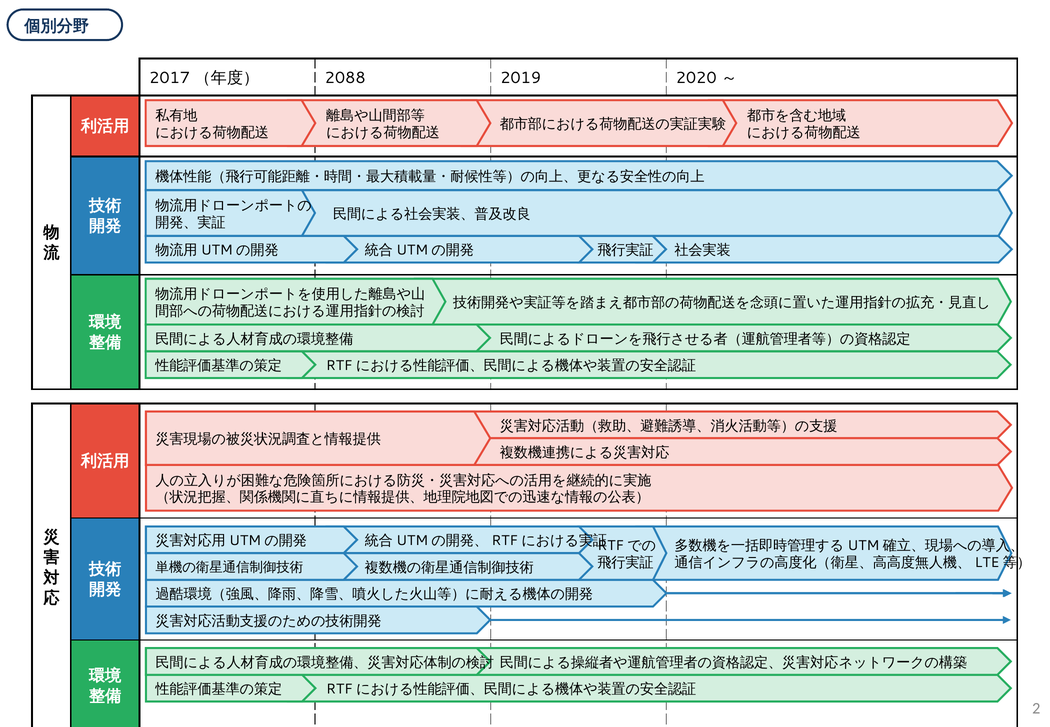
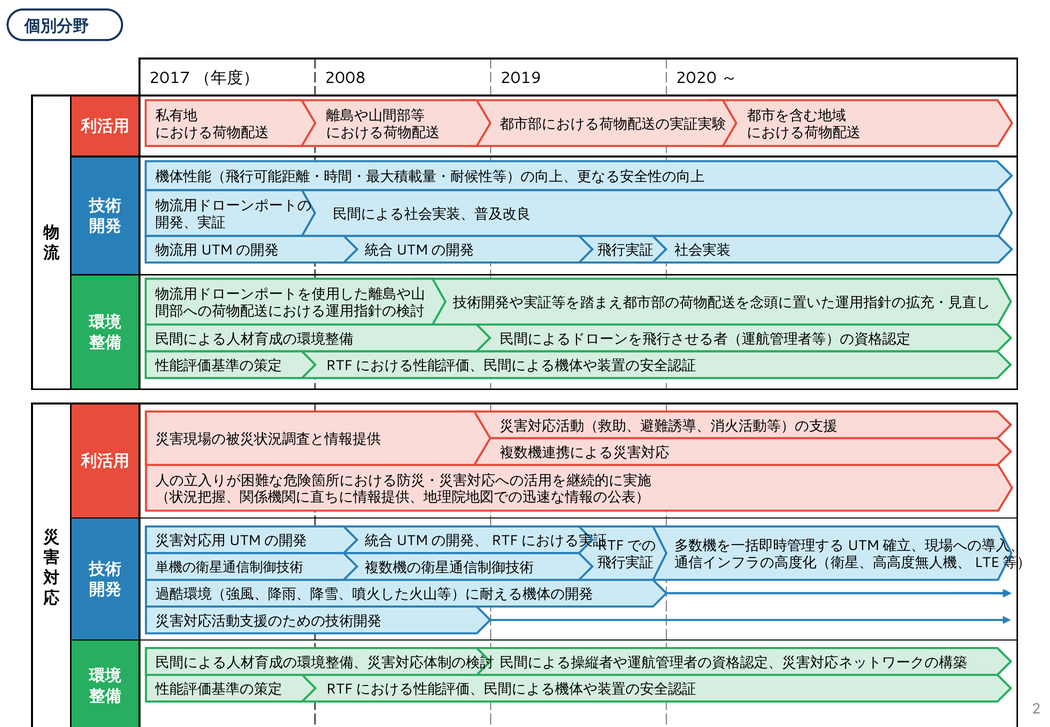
2088: 2088 -> 2008
